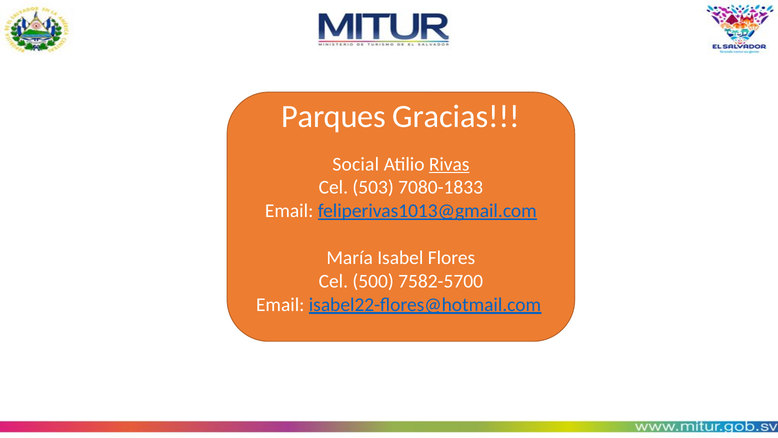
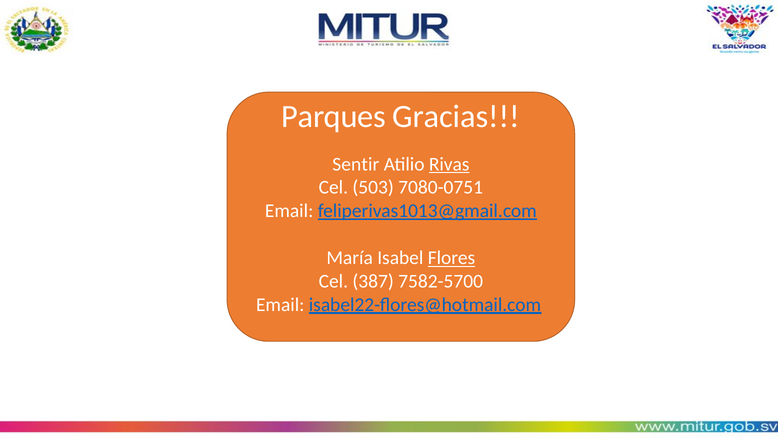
Social: Social -> Sentir
7080-1833: 7080-1833 -> 7080-0751
Flores underline: none -> present
500: 500 -> 387
